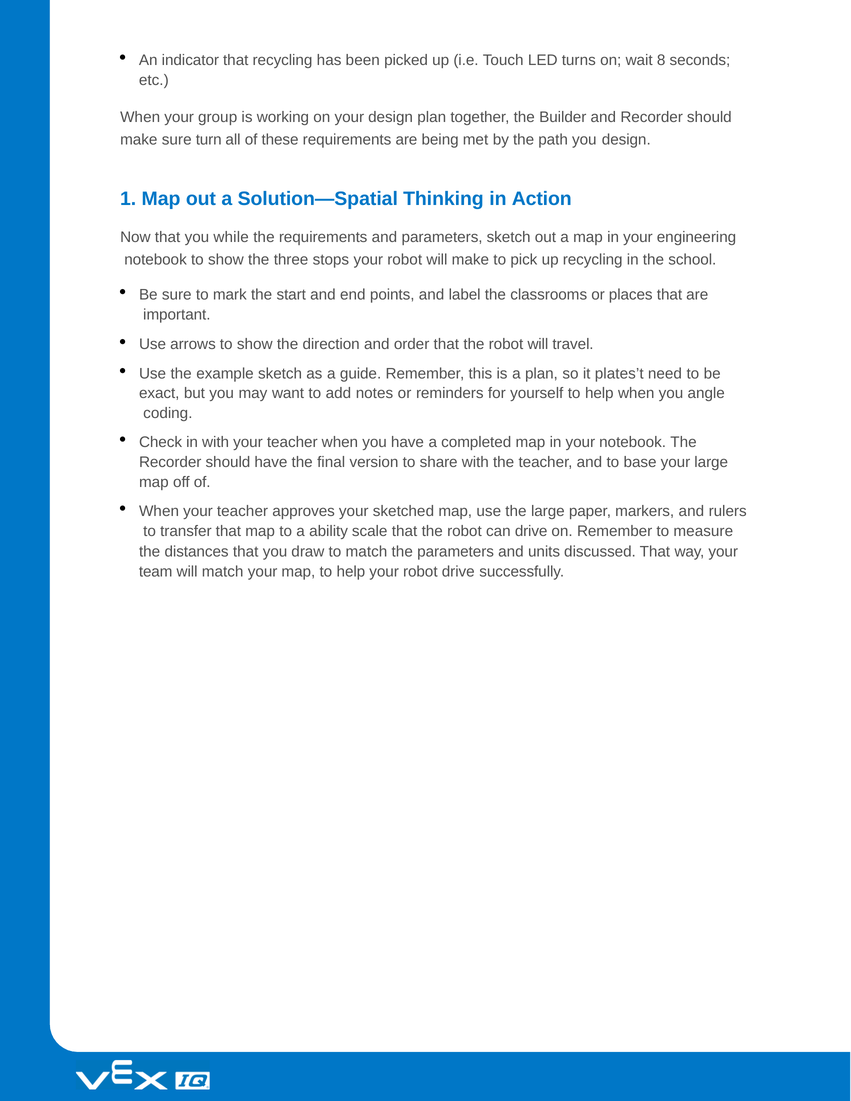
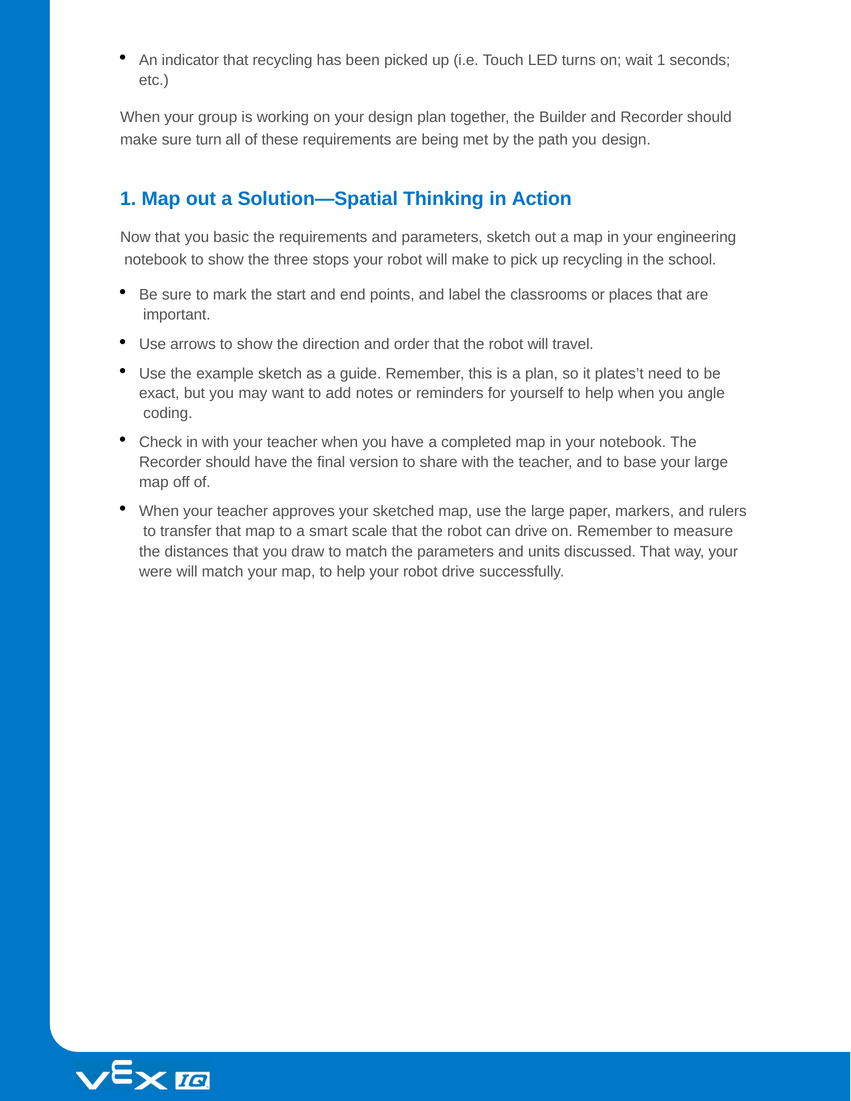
wait 8: 8 -> 1
while: while -> basic
ability: ability -> smart
team: team -> were
